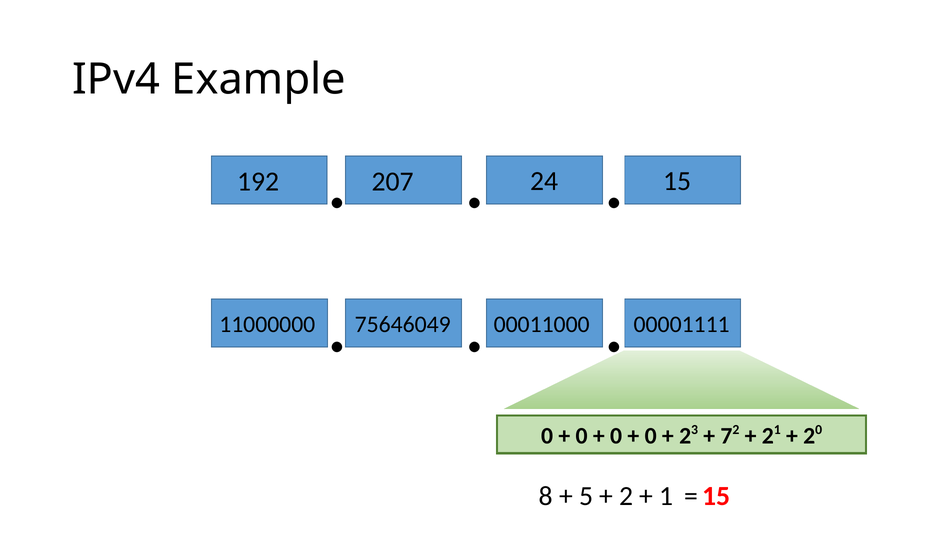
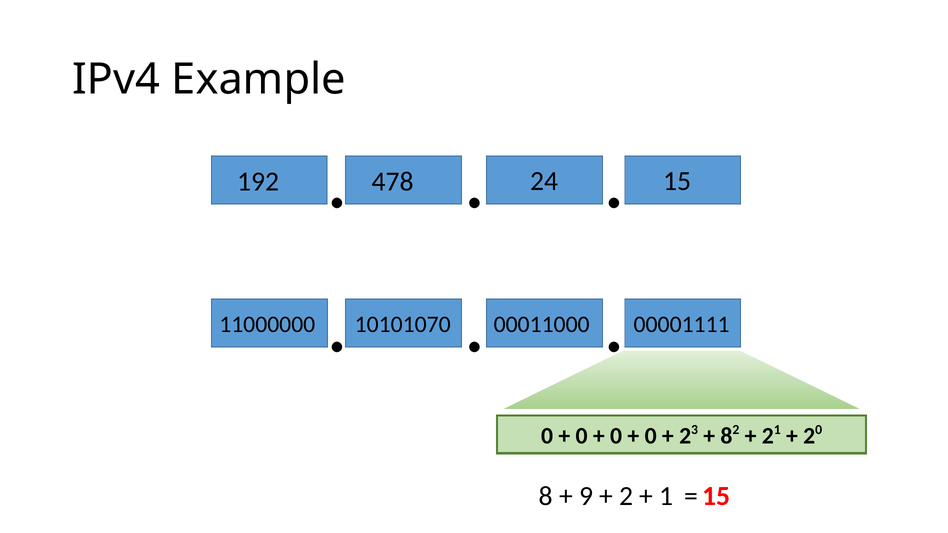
207: 207 -> 478
75646049: 75646049 -> 10101070
7 at (726, 436): 7 -> 8
5: 5 -> 9
